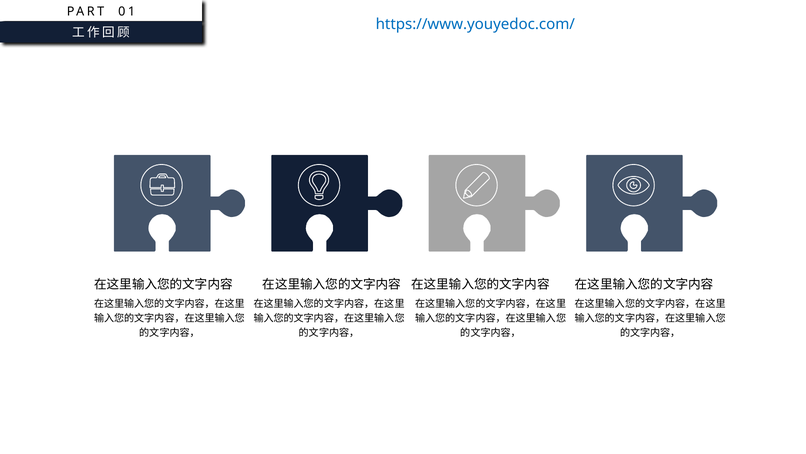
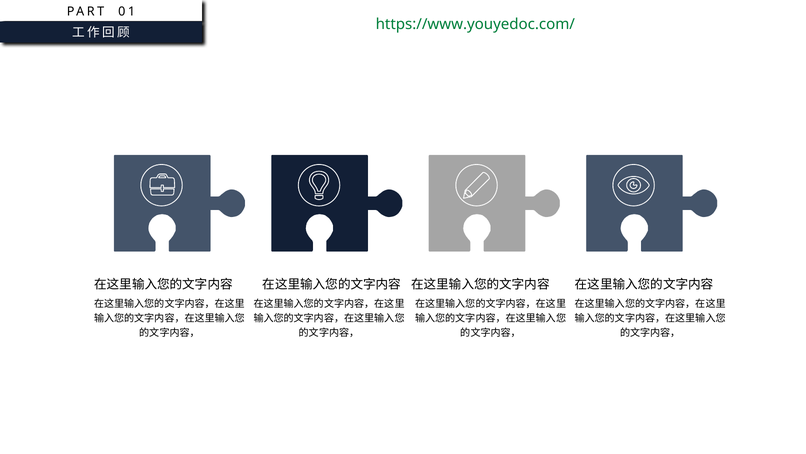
https://www.youyedoc.com/ colour: blue -> green
